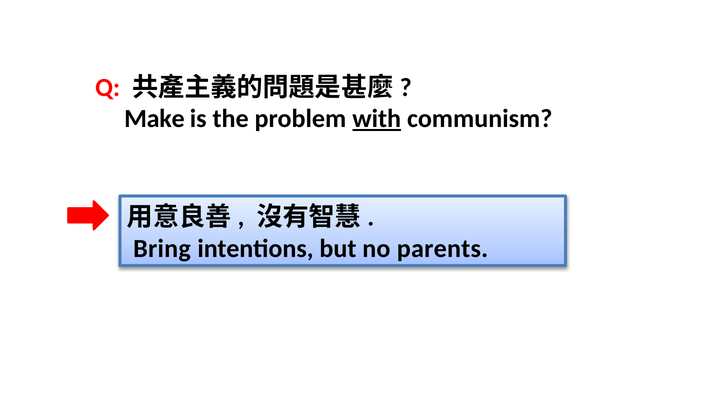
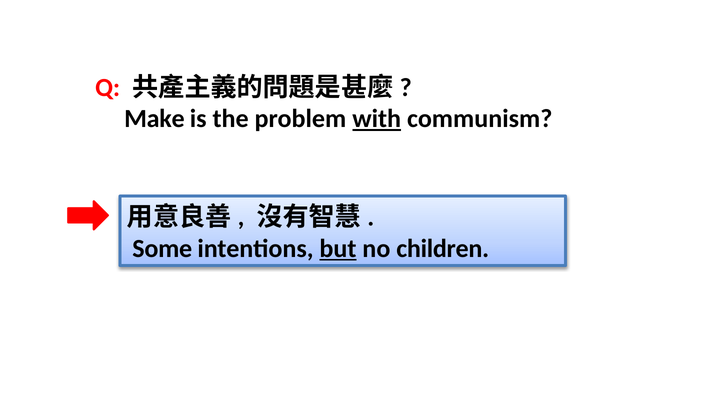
Bring: Bring -> Some
but underline: none -> present
parents: parents -> children
